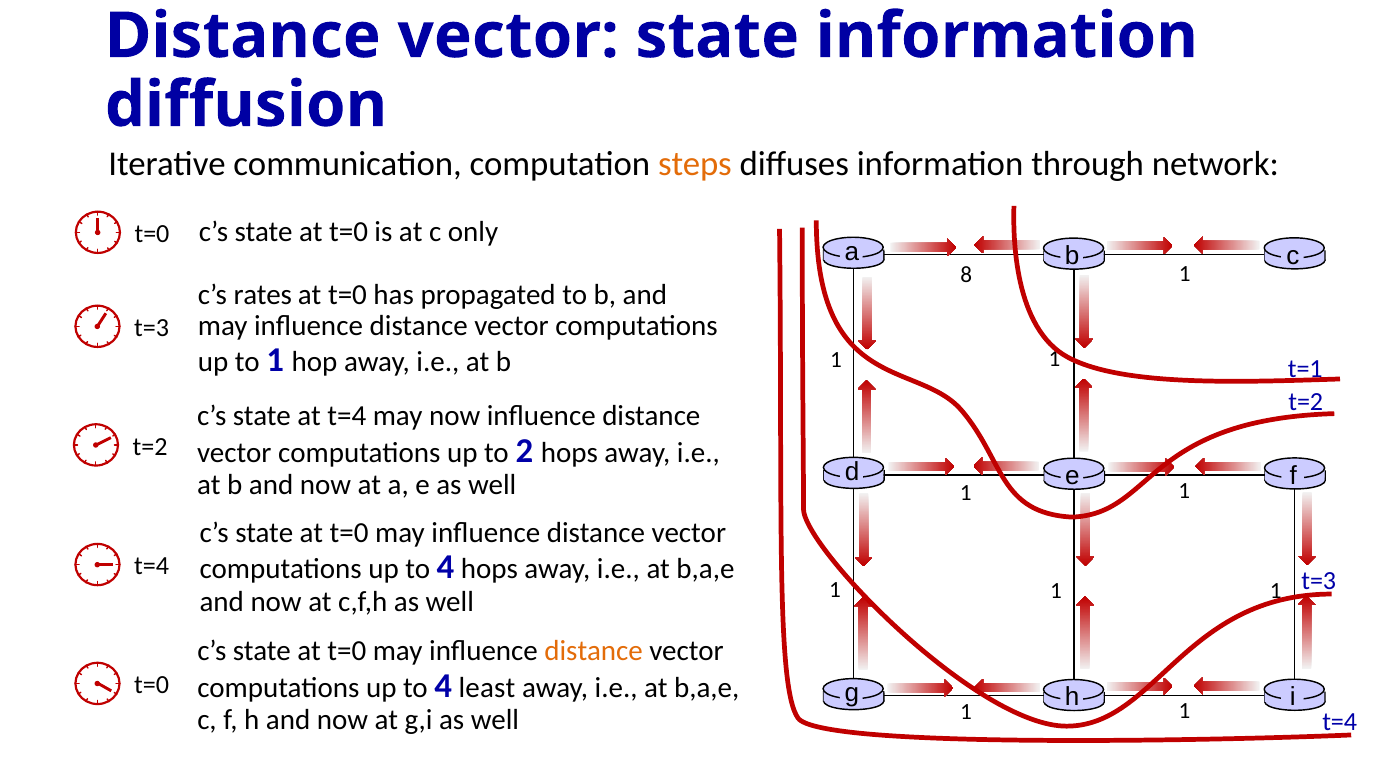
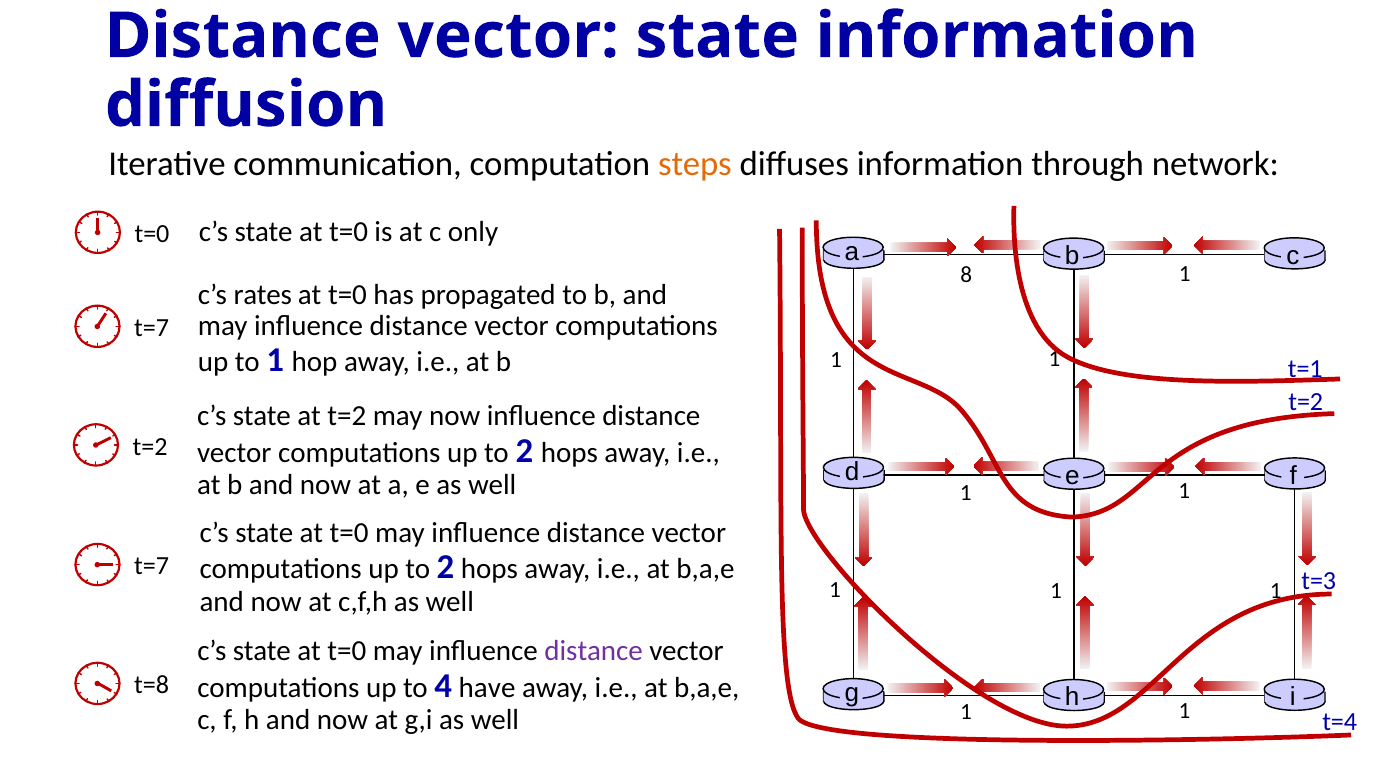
t=3 at (152, 328): t=3 -> t=7
at t=4: t=4 -> t=2
t=4 at (152, 566): t=4 -> t=7
4 at (446, 567): 4 -> 2
distance at (594, 651) colour: orange -> purple
t=0 at (152, 685): t=0 -> t=8
least: least -> have
